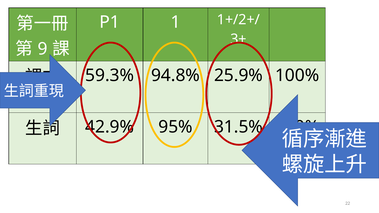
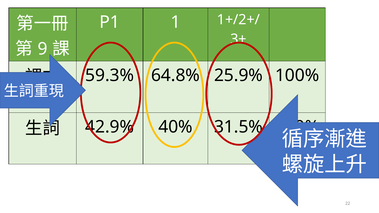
94.8%: 94.8% -> 64.8%
95%: 95% -> 40%
